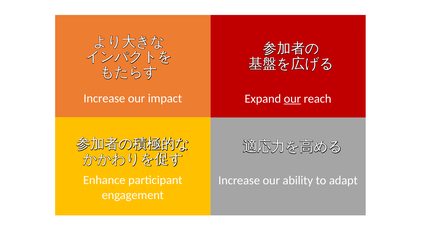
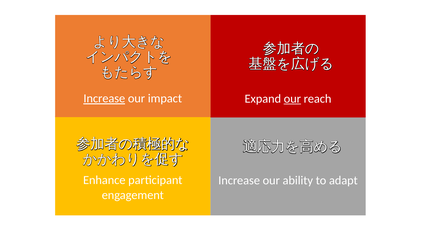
Increase at (104, 98) underline: none -> present
